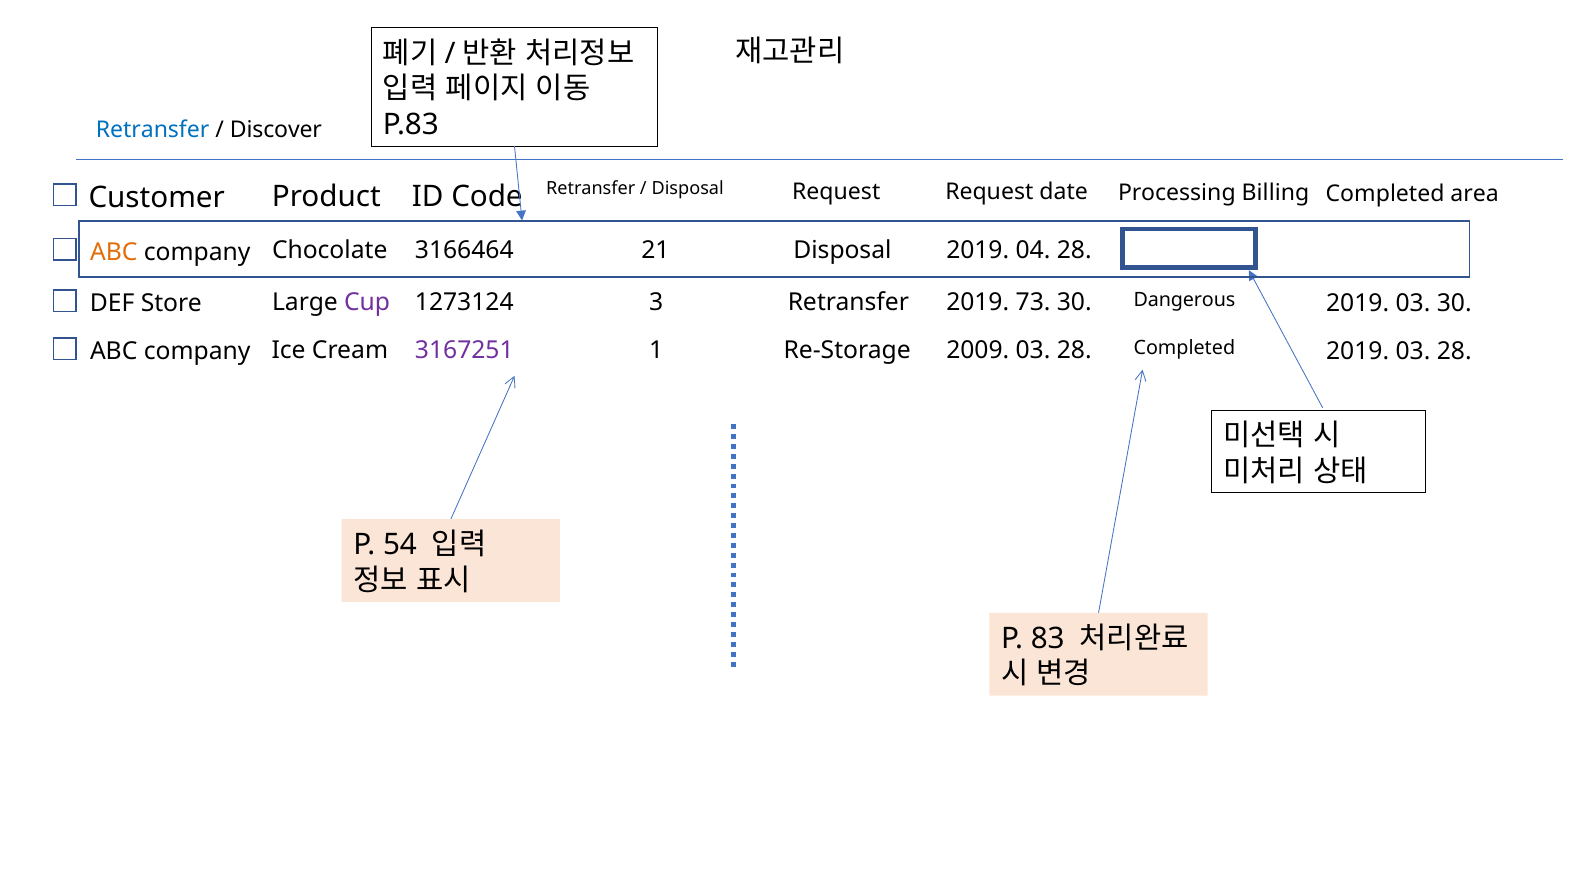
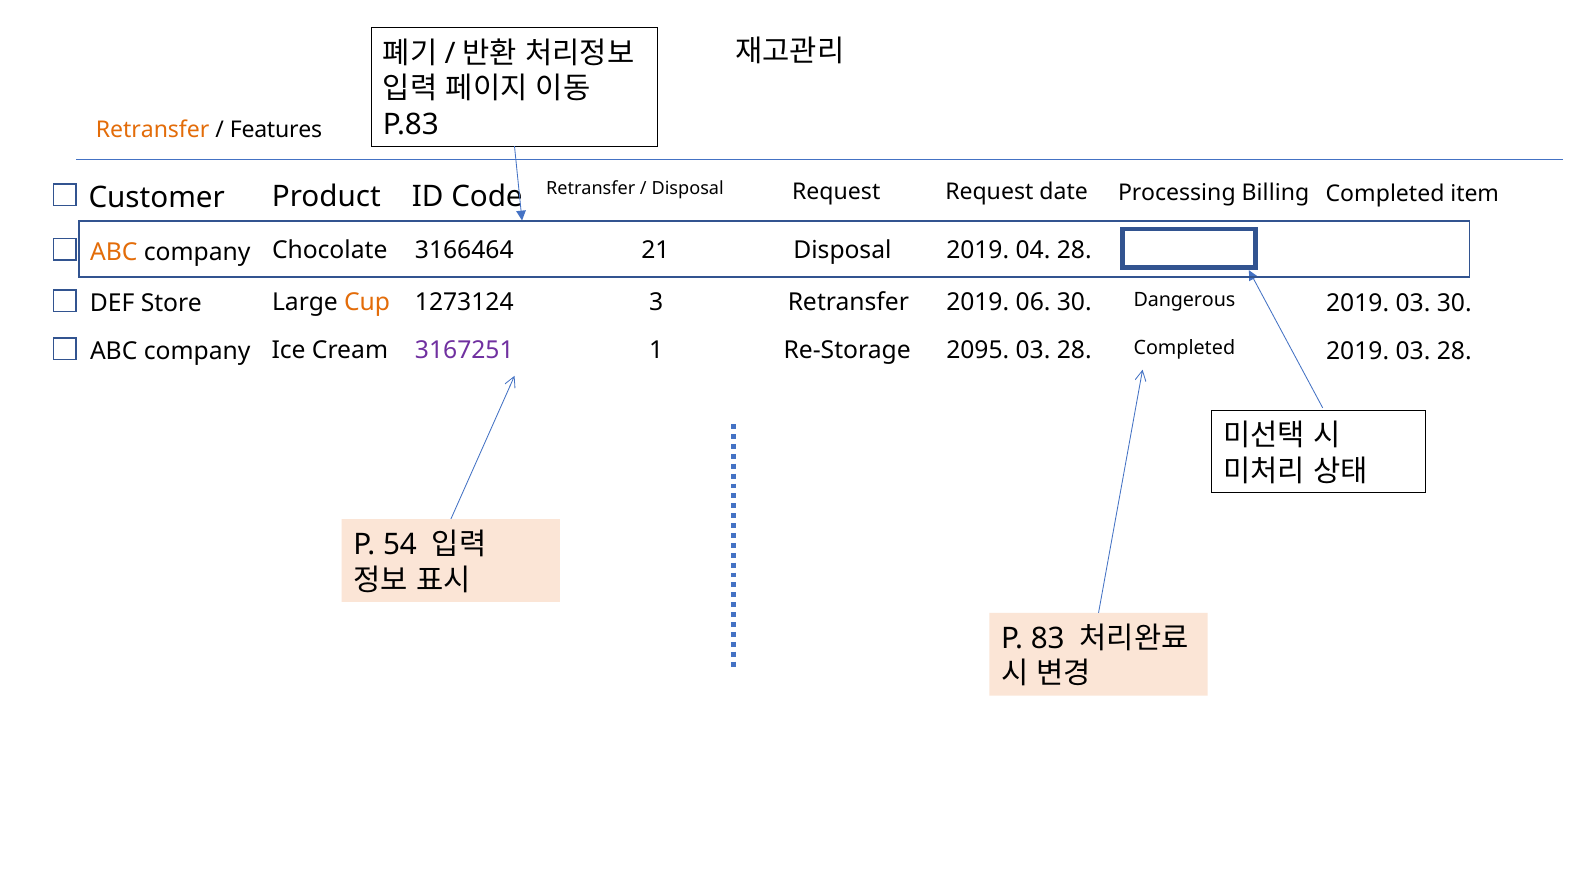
Retransfer at (153, 130) colour: blue -> orange
Discover: Discover -> Features
area: area -> item
Cup colour: purple -> orange
73: 73 -> 06
2009: 2009 -> 2095
